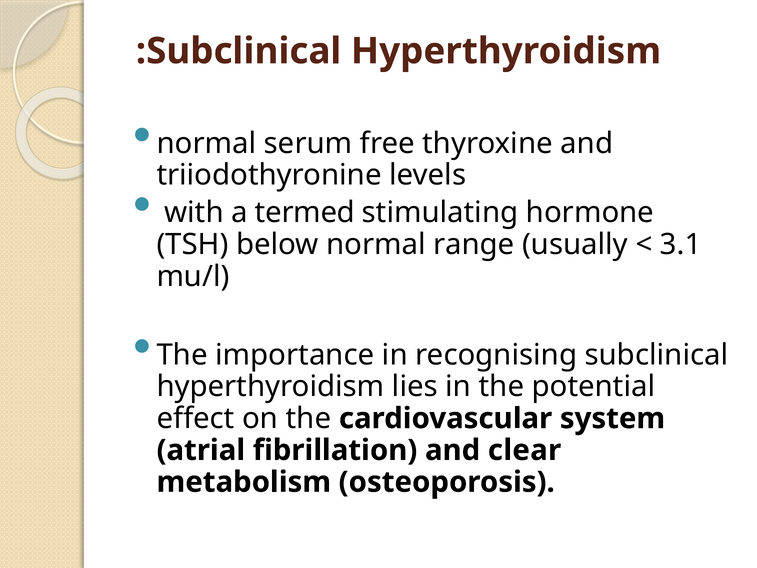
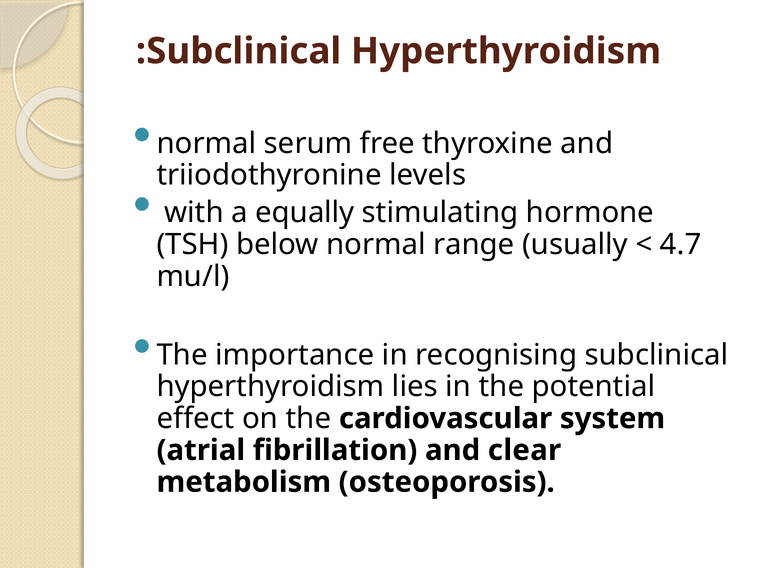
termed: termed -> equally
3.1: 3.1 -> 4.7
